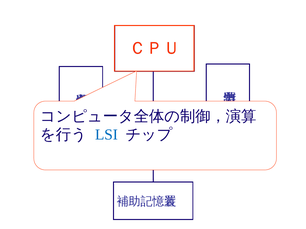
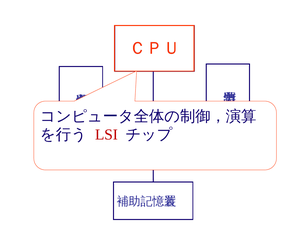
LSI colour: blue -> red
